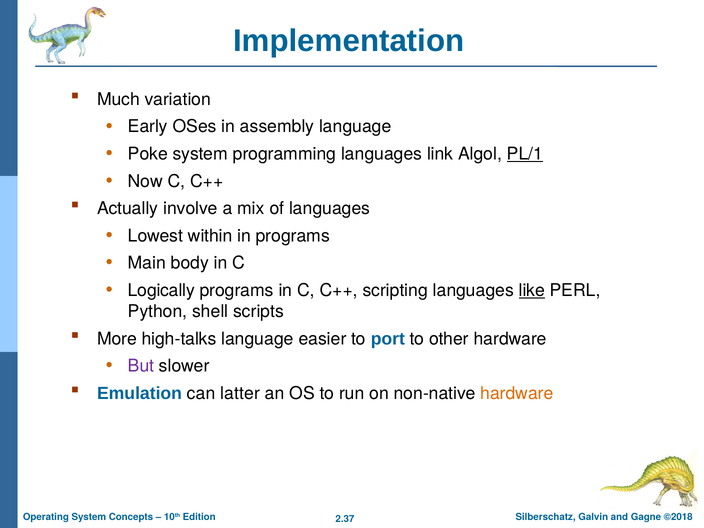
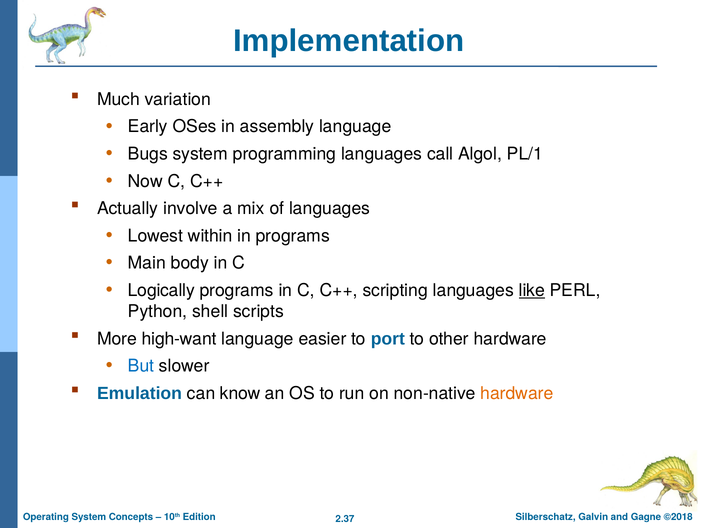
Poke: Poke -> Bugs
link: link -> call
PL/1 underline: present -> none
high-talks: high-talks -> high-want
But colour: purple -> blue
latter: latter -> know
